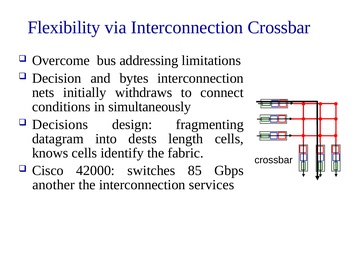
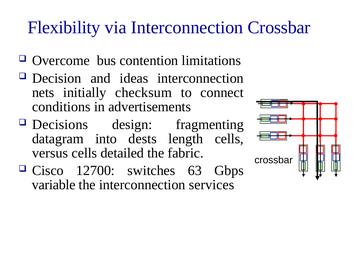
addressing: addressing -> contention
bytes: bytes -> ideas
withdraws: withdraws -> checksum
simultaneously: simultaneously -> advertisements
knows: knows -> versus
identify: identify -> detailed
42000: 42000 -> 12700
85: 85 -> 63
another: another -> variable
